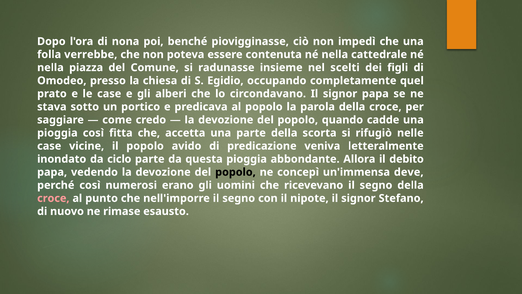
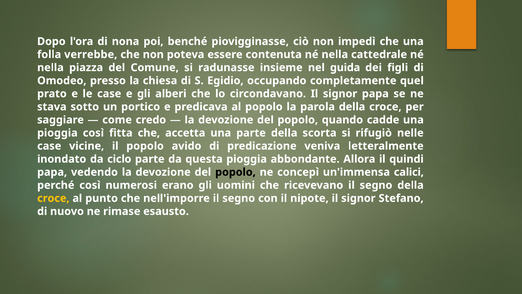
scelti: scelti -> guida
debito: debito -> quindi
deve: deve -> calici
croce at (53, 198) colour: pink -> yellow
